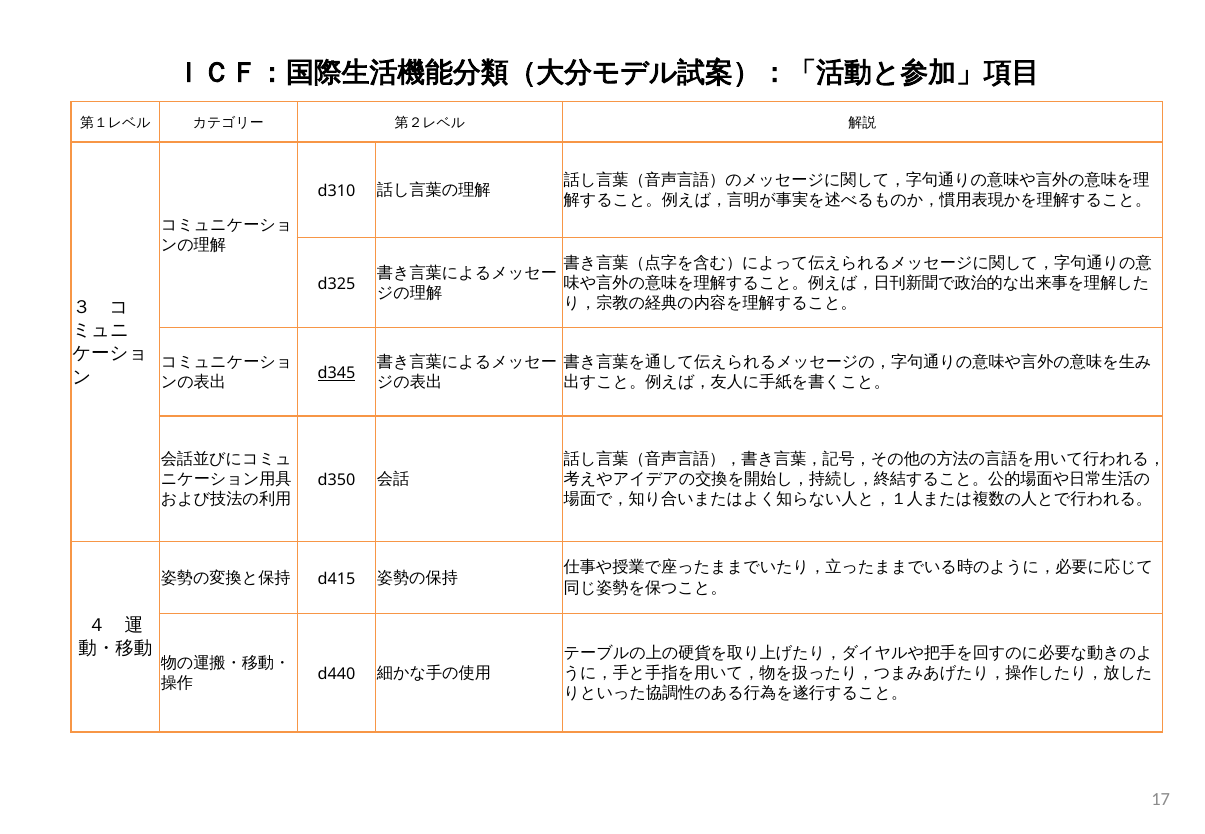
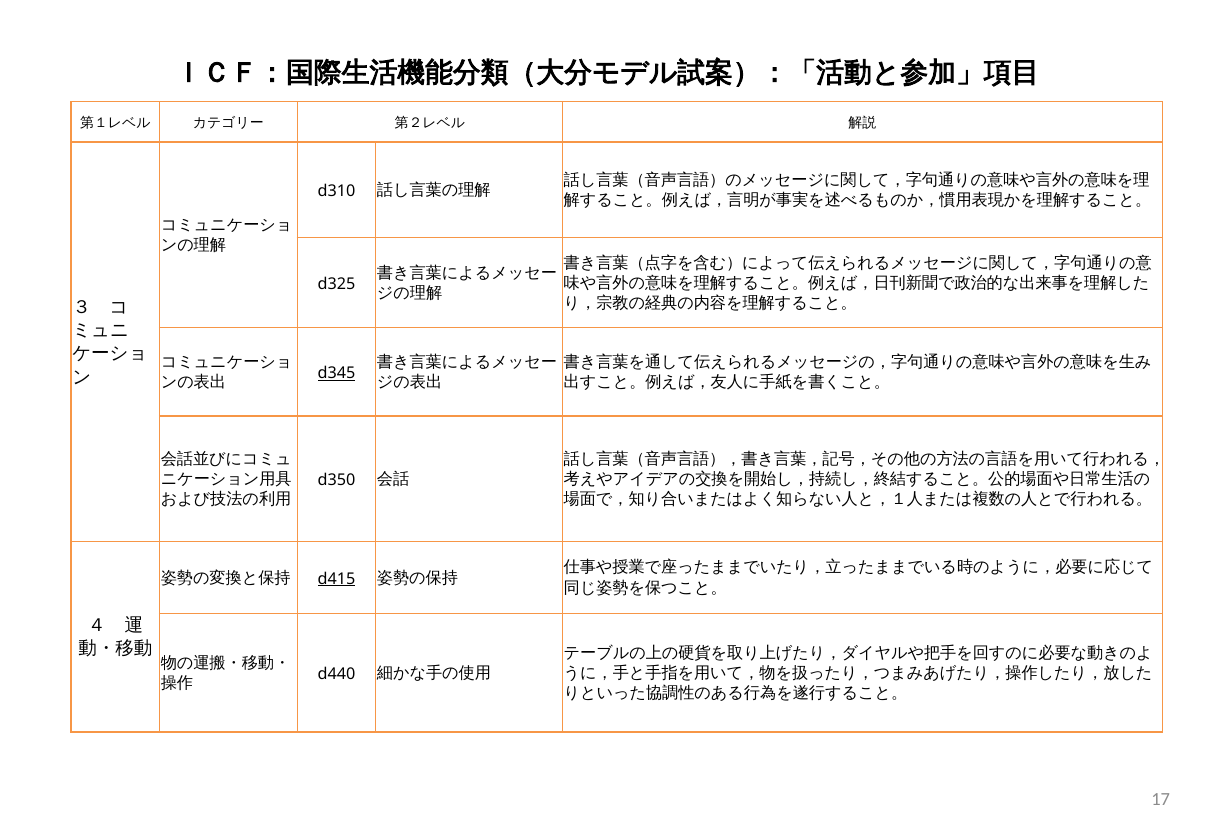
d415 underline: none -> present
